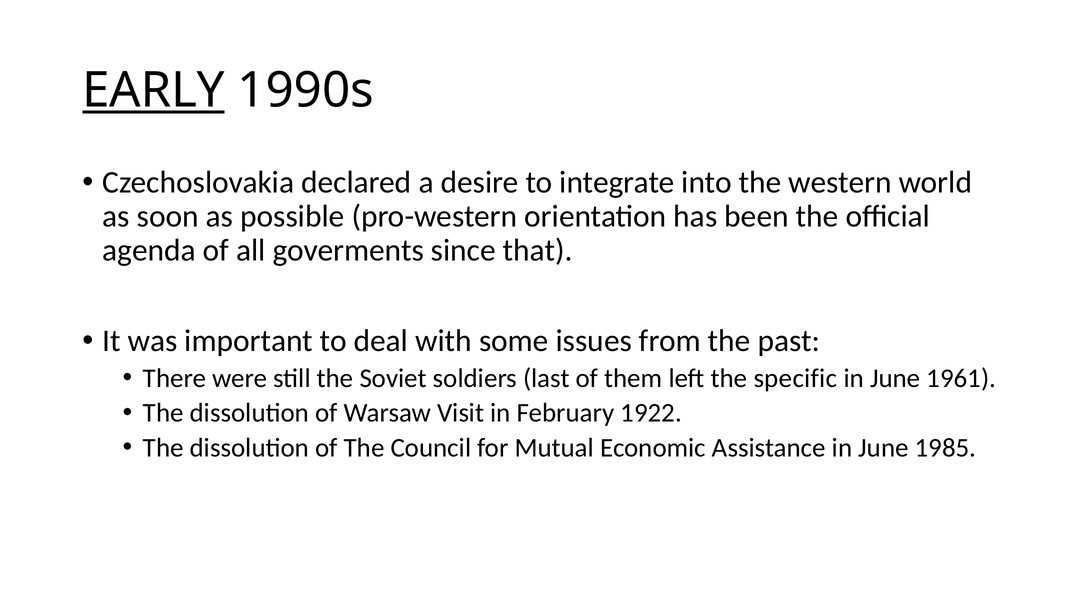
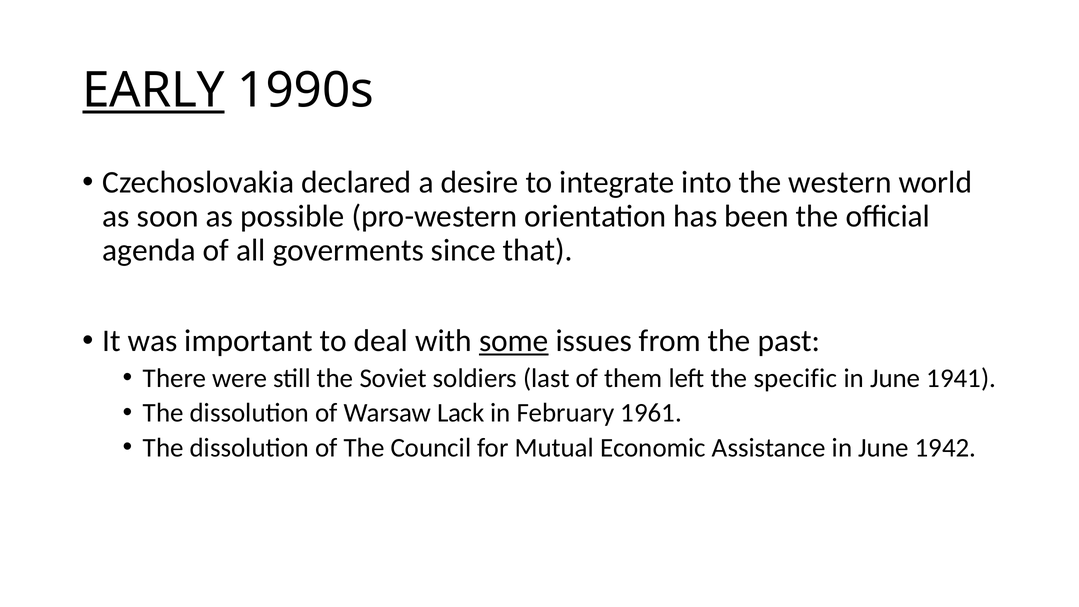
some underline: none -> present
1961: 1961 -> 1941
Visit: Visit -> Lack
1922: 1922 -> 1961
1985: 1985 -> 1942
